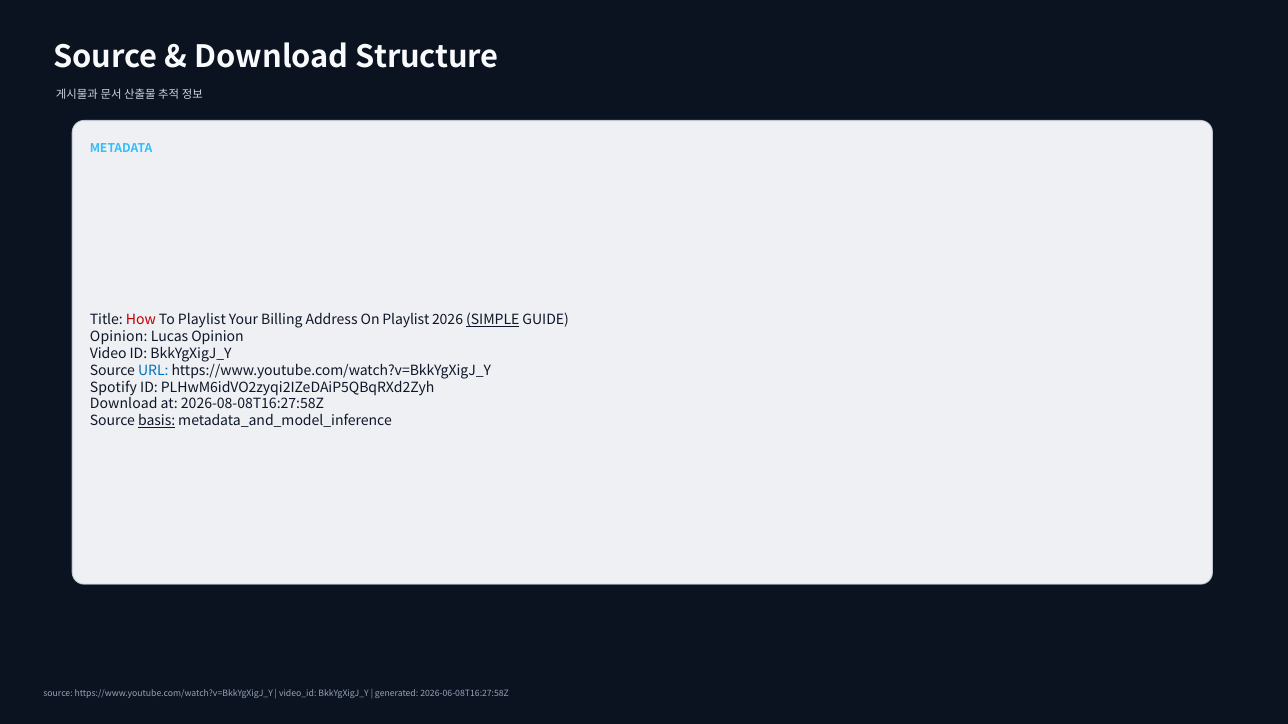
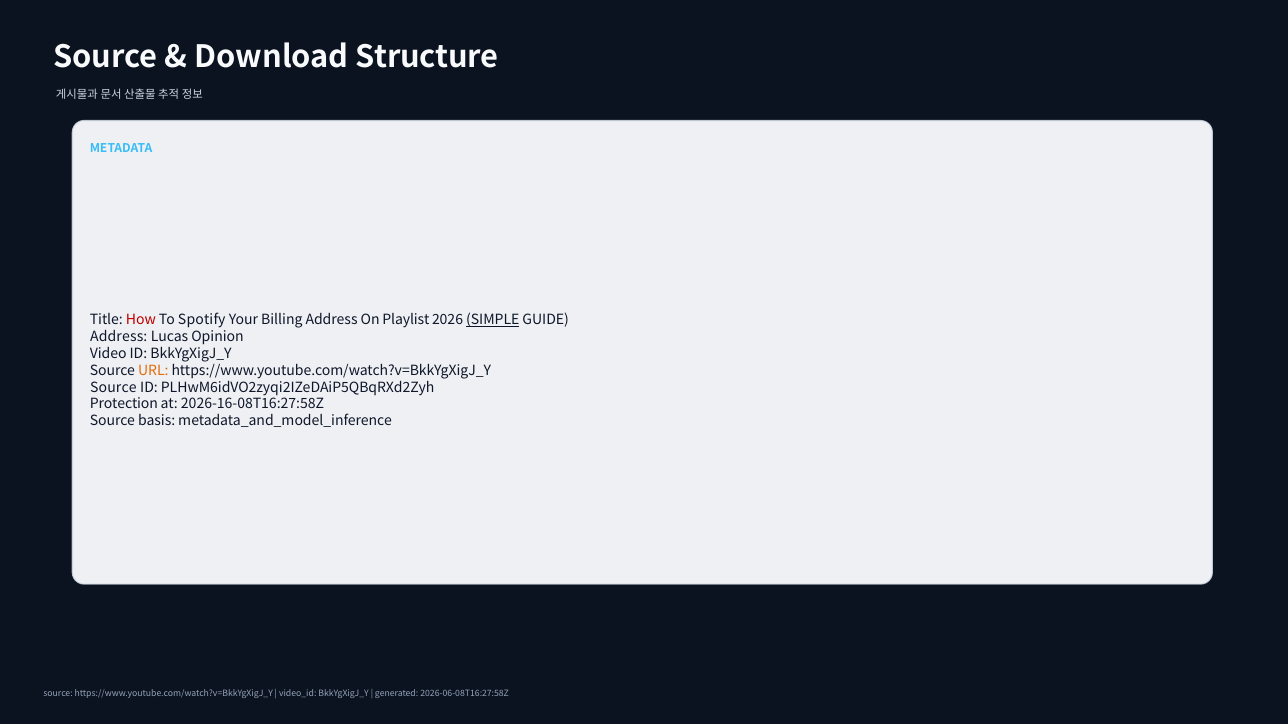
To Playlist: Playlist -> Spotify
Opinion at (119, 337): Opinion -> Address
URL colour: blue -> orange
Spotify at (113, 388): Spotify -> Source
Download at (124, 404): Download -> Protection
2026-08-08T16:27:58Z: 2026-08-08T16:27:58Z -> 2026-16-08T16:27:58Z
basis underline: present -> none
